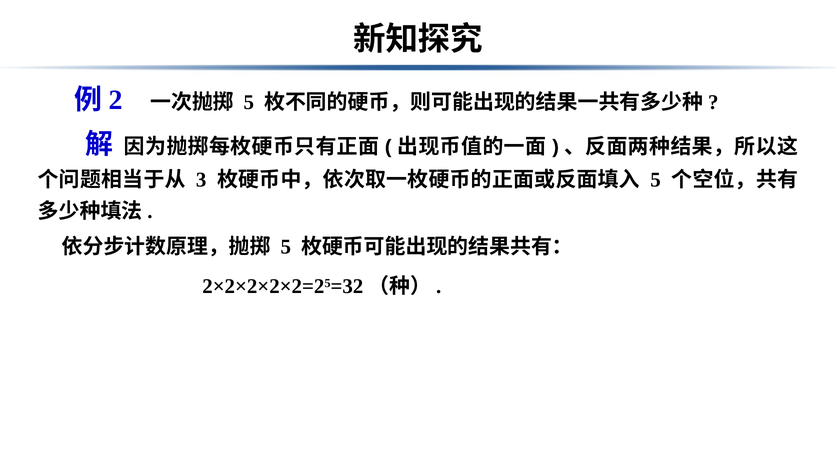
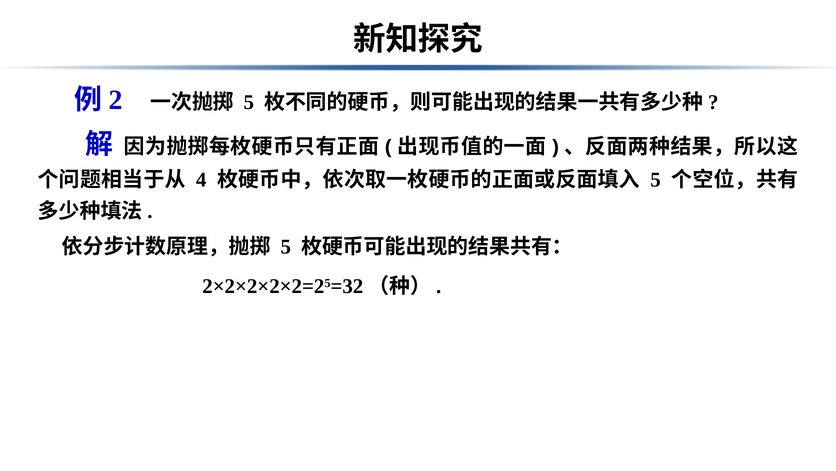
3: 3 -> 4
